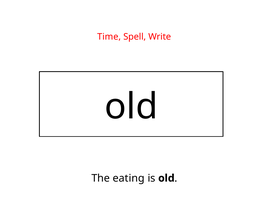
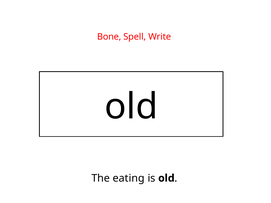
Time: Time -> Bone
